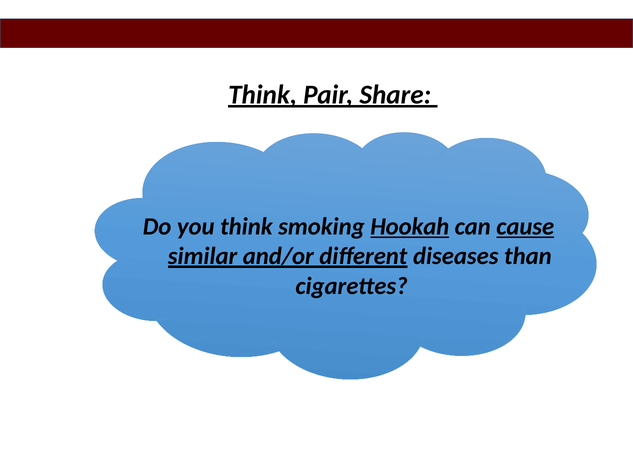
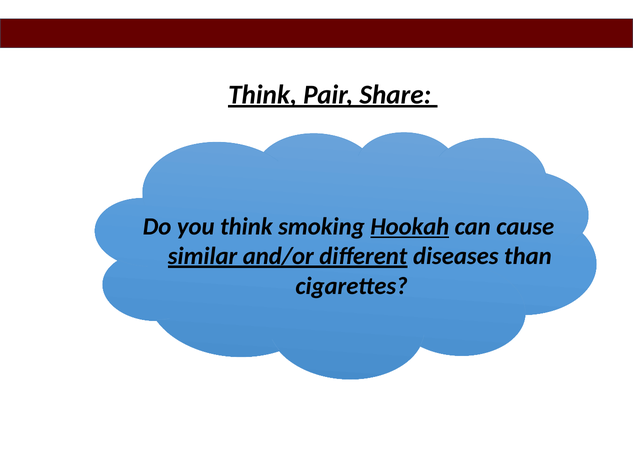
cause underline: present -> none
